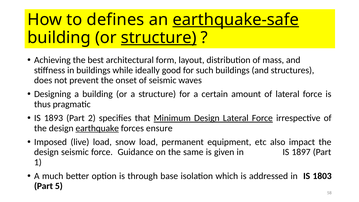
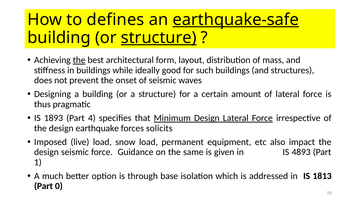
the at (79, 60) underline: none -> present
2: 2 -> 4
earthquake underline: present -> none
ensure: ensure -> solicits
1897: 1897 -> 4893
1803: 1803 -> 1813
5: 5 -> 0
